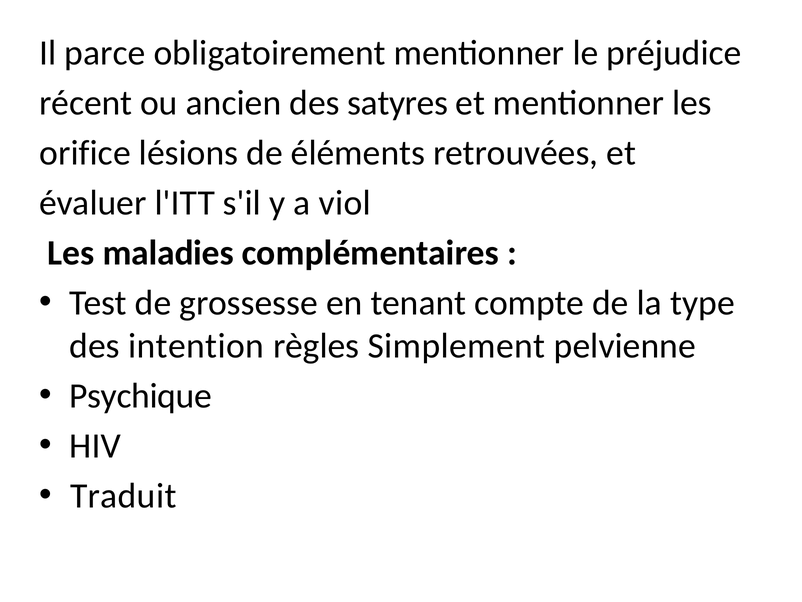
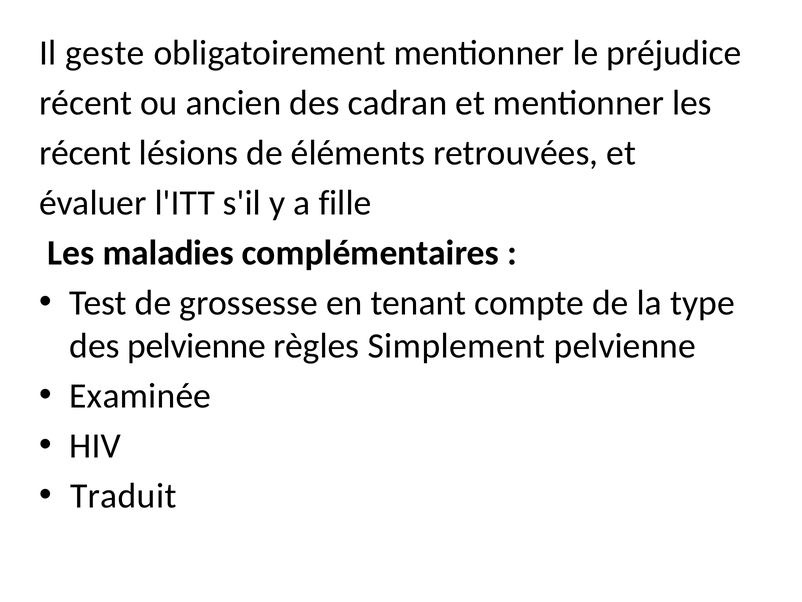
parce: parce -> geste
satyres: satyres -> cadran
orifice at (85, 153): orifice -> récent
viol: viol -> fille
des intention: intention -> pelvienne
Psychique: Psychique -> Examinée
